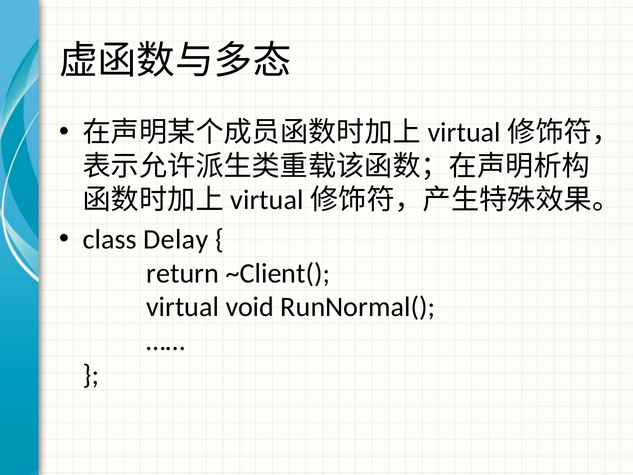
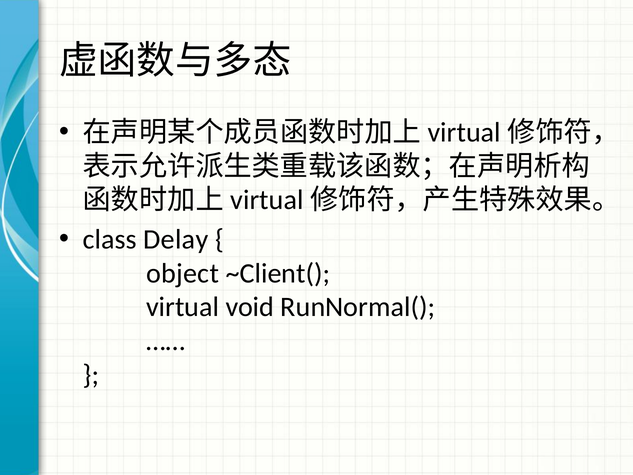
return: return -> object
